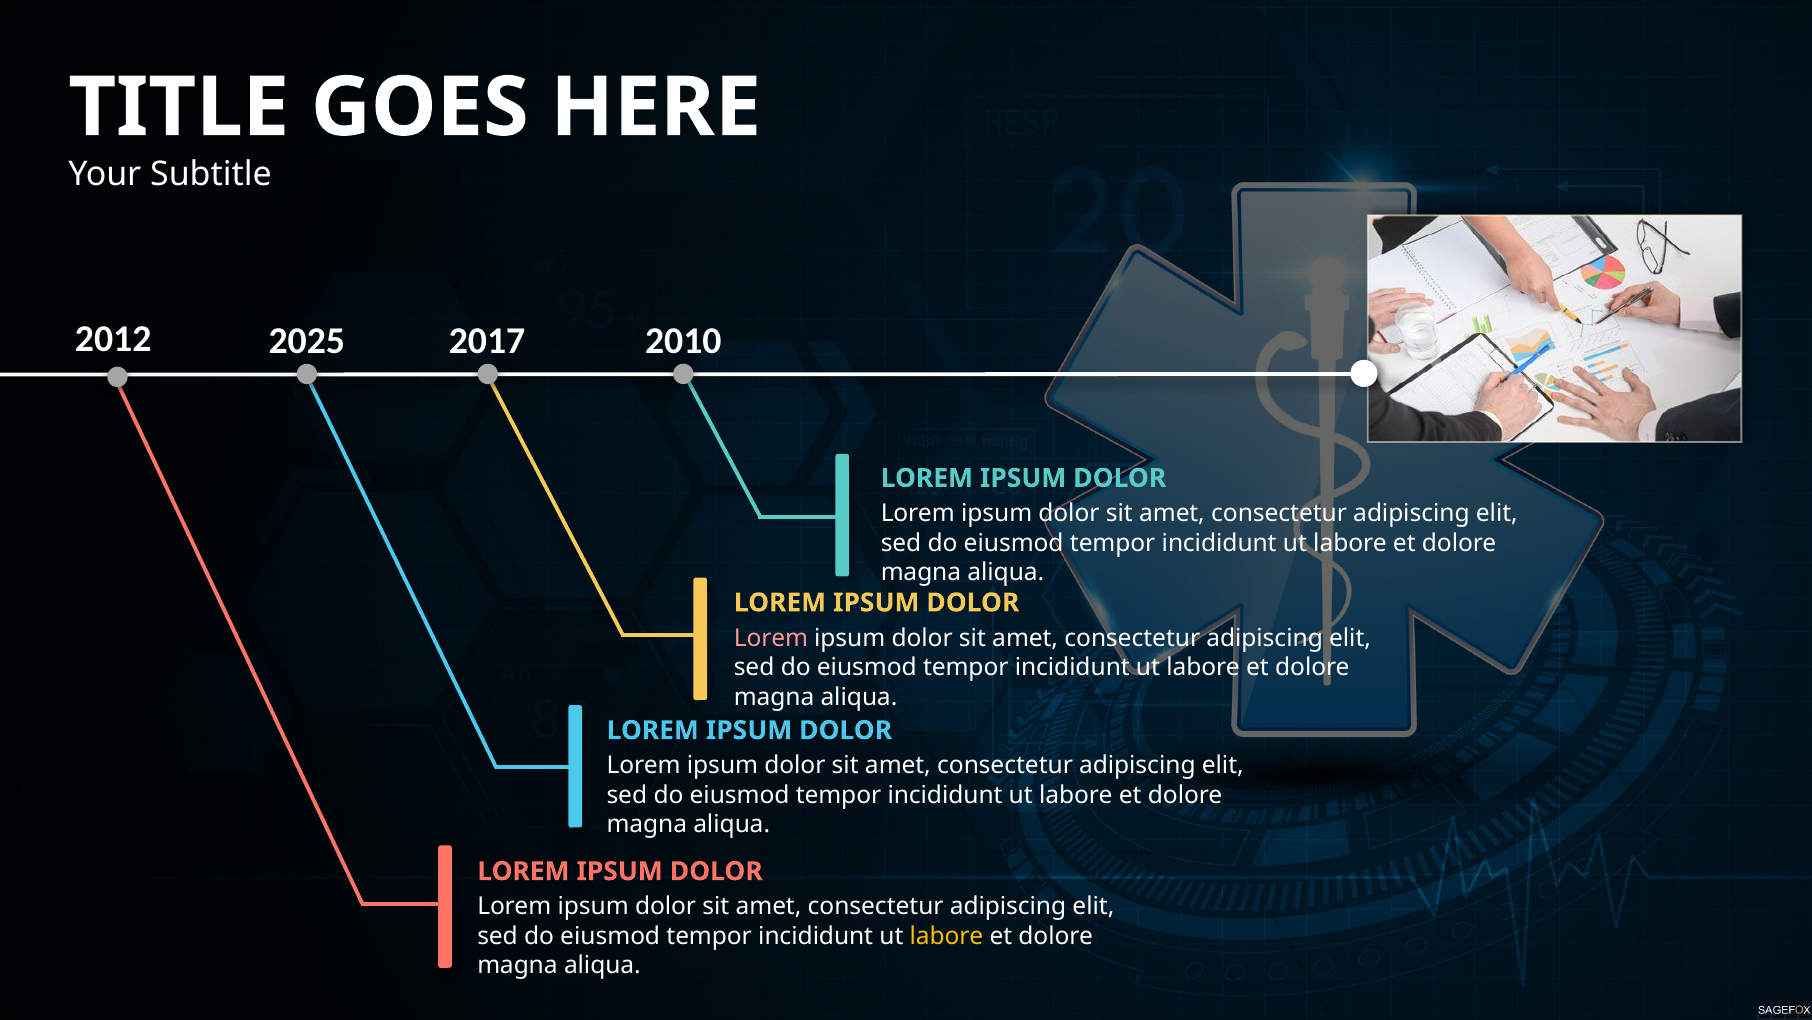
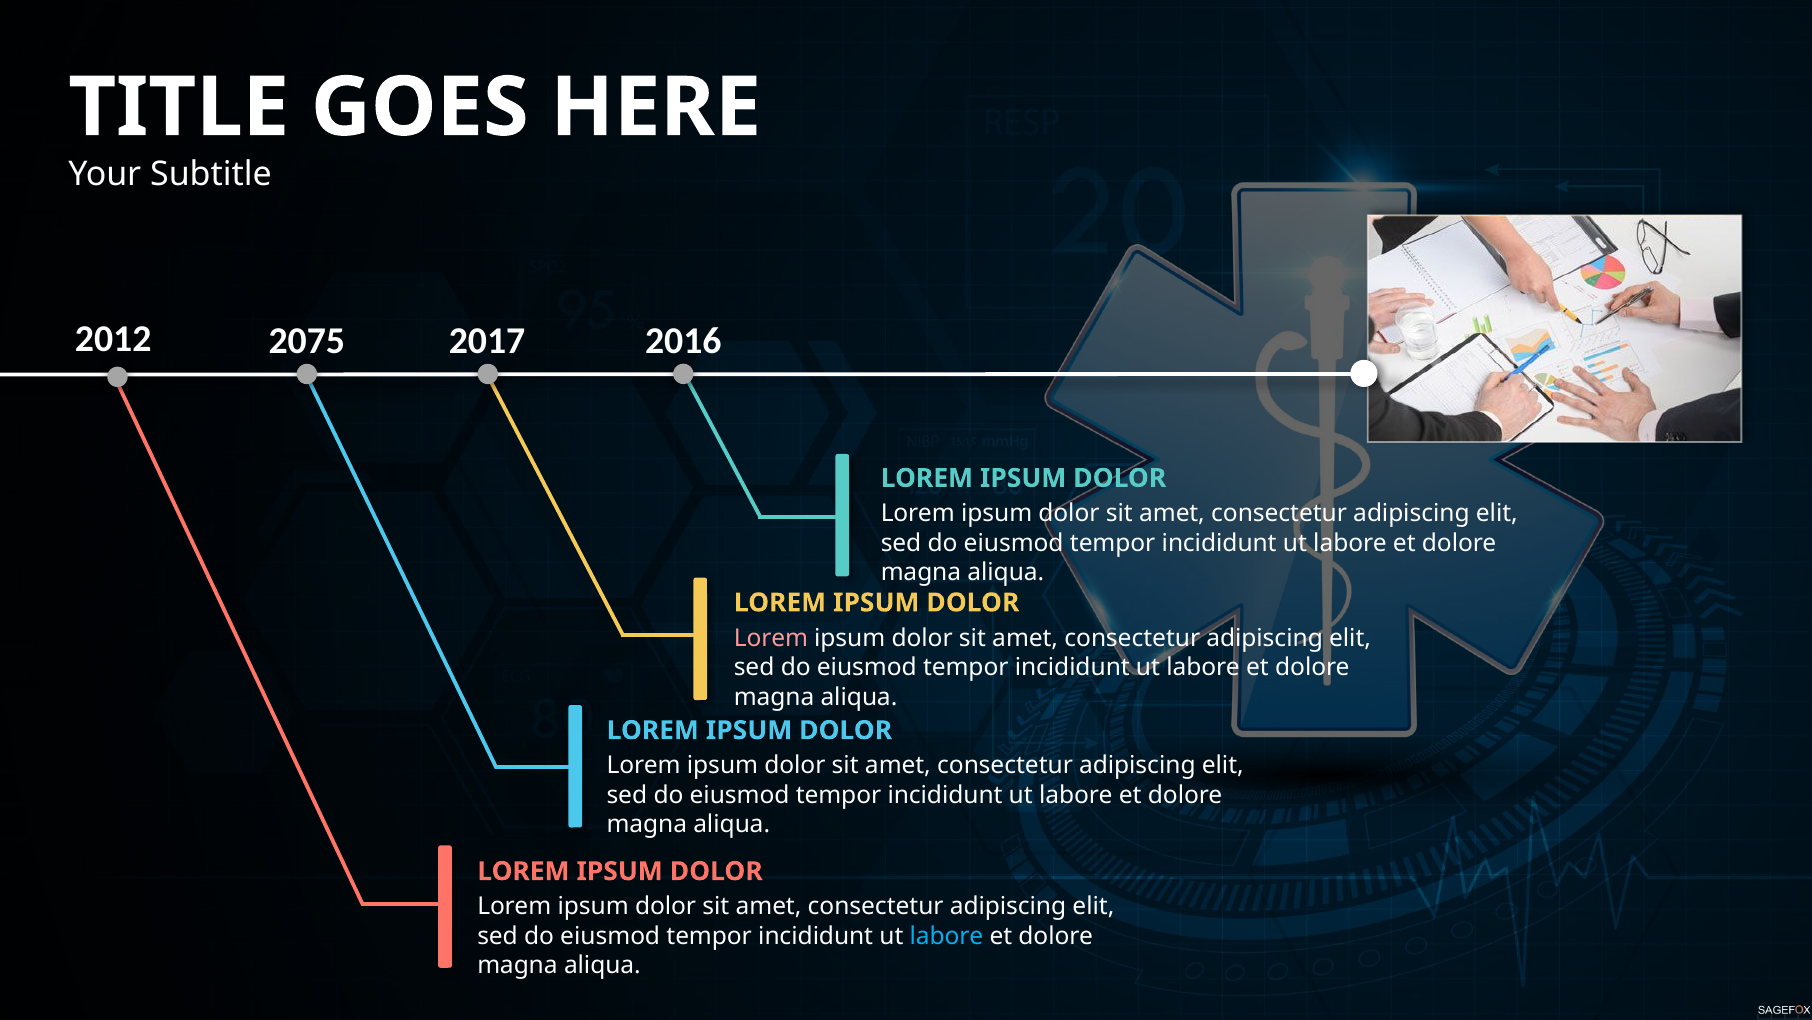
2025: 2025 -> 2075
2010: 2010 -> 2016
labore at (946, 936) colour: yellow -> light blue
